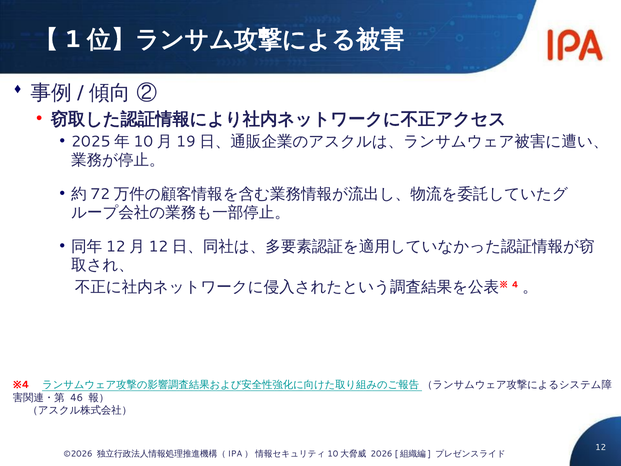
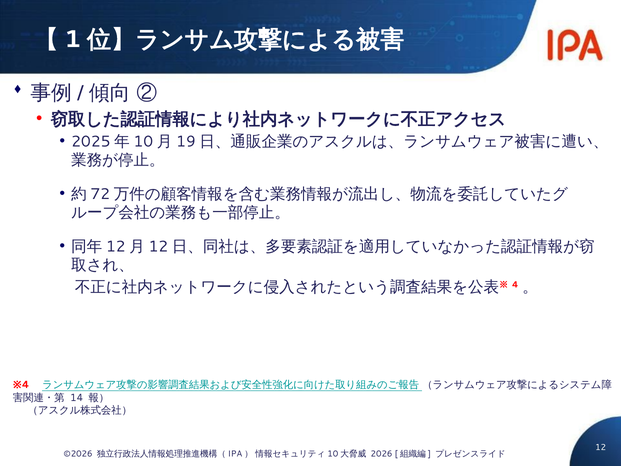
46: 46 -> 14
